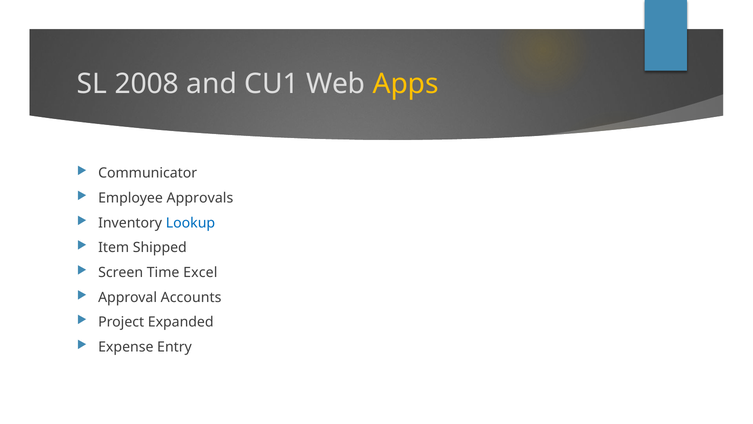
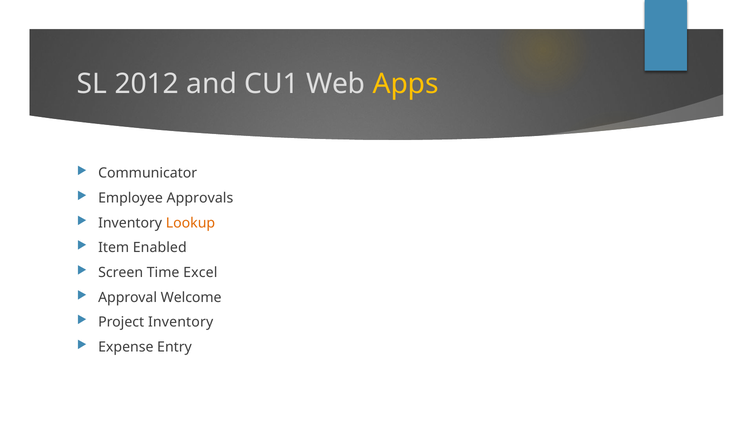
2008: 2008 -> 2012
Lookup colour: blue -> orange
Shipped: Shipped -> Enabled
Accounts: Accounts -> Welcome
Project Expanded: Expanded -> Inventory
